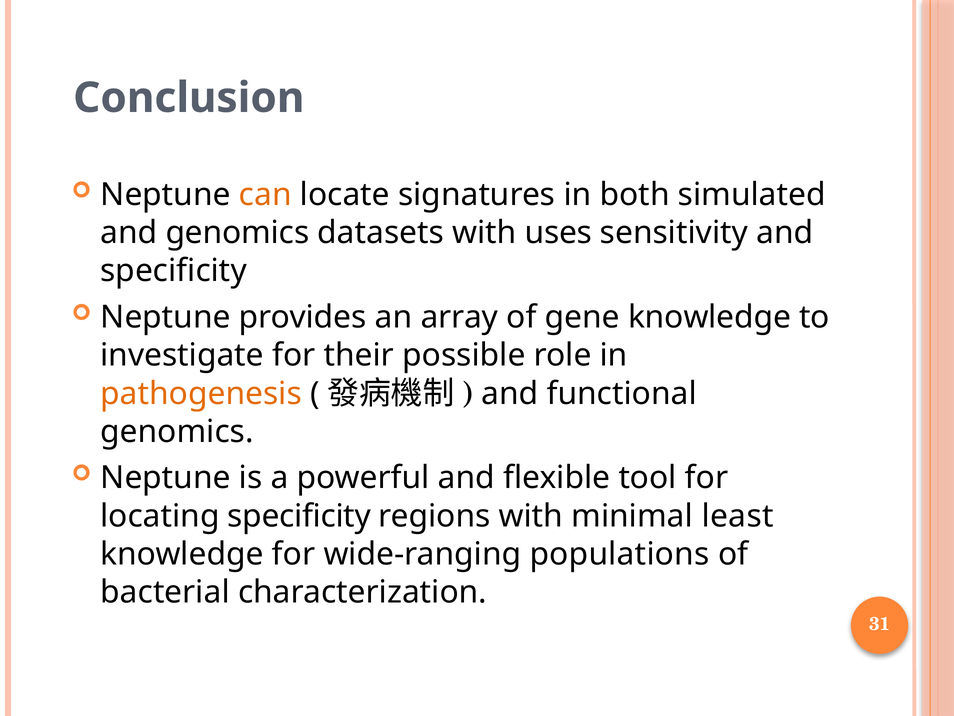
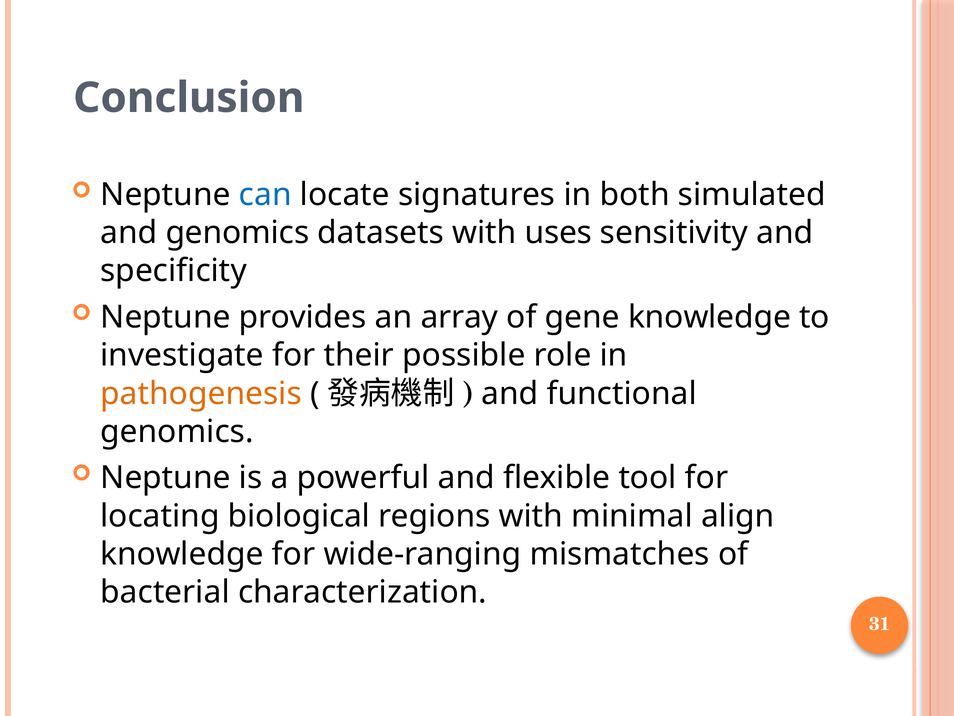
can colour: orange -> blue
locating specificity: specificity -> biological
least: least -> align
populations: populations -> mismatches
